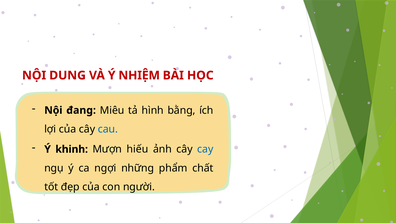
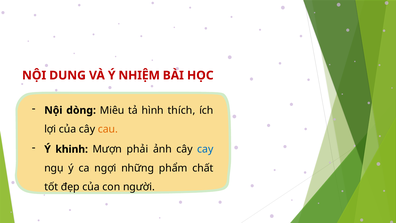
đang: đang -> dòng
bằng: bằng -> thích
cau colour: blue -> orange
hiếu: hiếu -> phải
